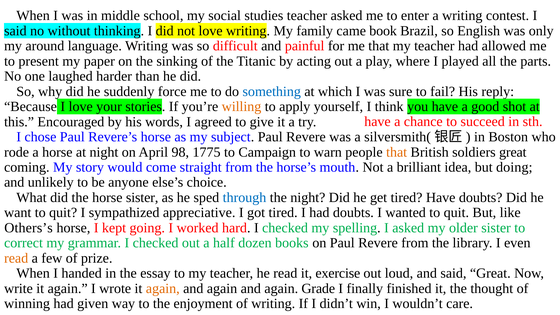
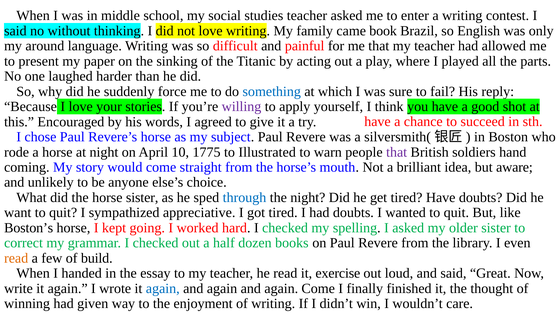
willing colour: orange -> purple
98: 98 -> 10
Campaign: Campaign -> Illustrated
that at (397, 152) colour: orange -> purple
soldiers great: great -> hand
doing: doing -> aware
Others’s: Others’s -> Boston’s
prize: prize -> build
again at (163, 289) colour: orange -> blue
again Grade: Grade -> Come
